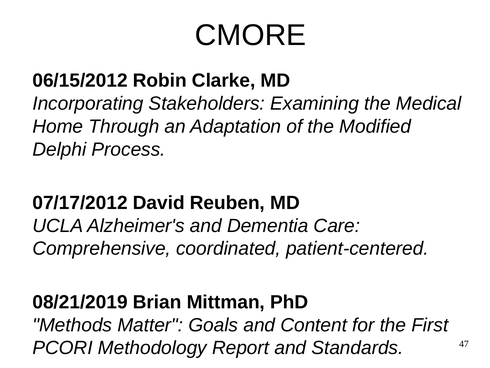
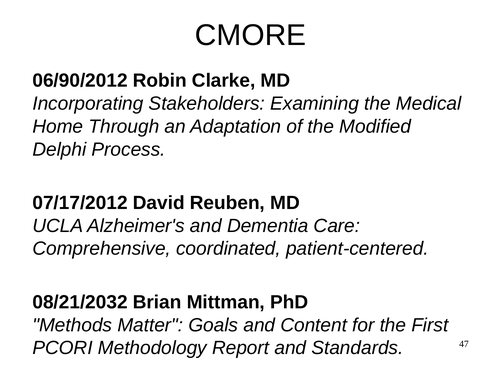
06/15/2012: 06/15/2012 -> 06/90/2012
08/21/2019: 08/21/2019 -> 08/21/2032
